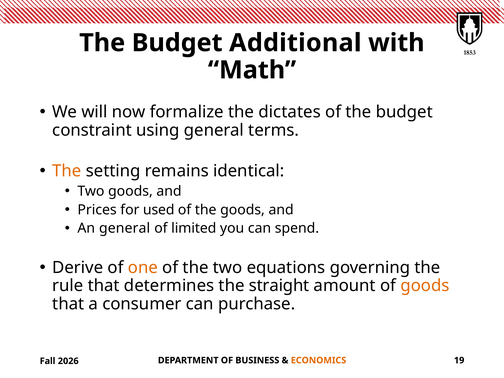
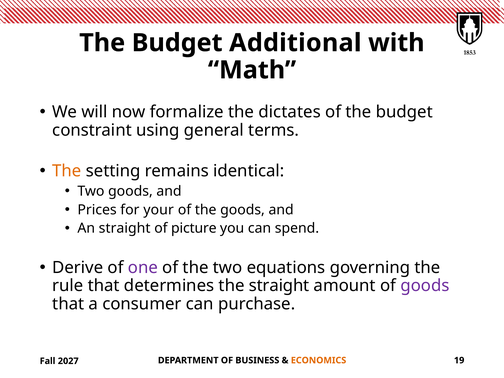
used: used -> your
An general: general -> straight
limited: limited -> picture
one colour: orange -> purple
goods at (425, 286) colour: orange -> purple
2026: 2026 -> 2027
